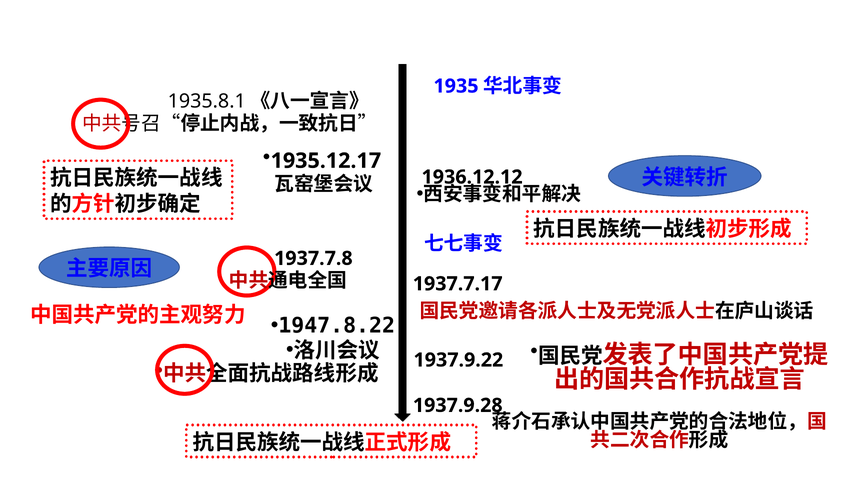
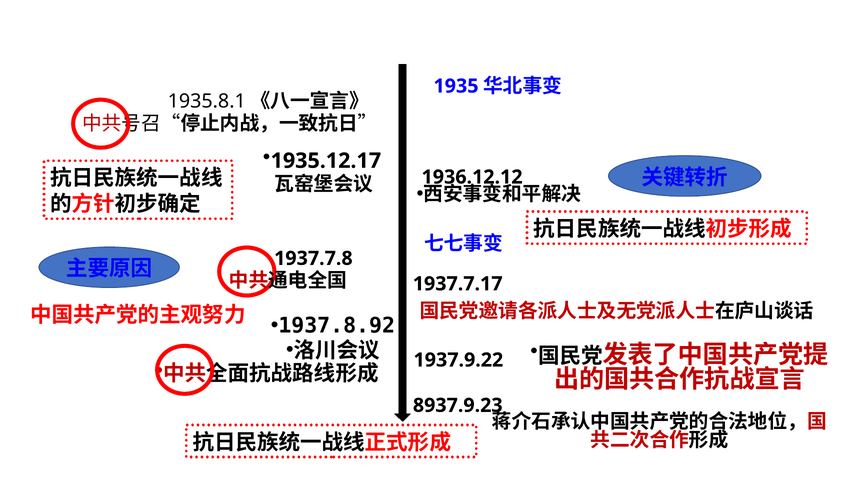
1947.8.22: 1947.8.22 -> 1937.8.92
1937.9.28: 1937.9.28 -> 8937.9.23
